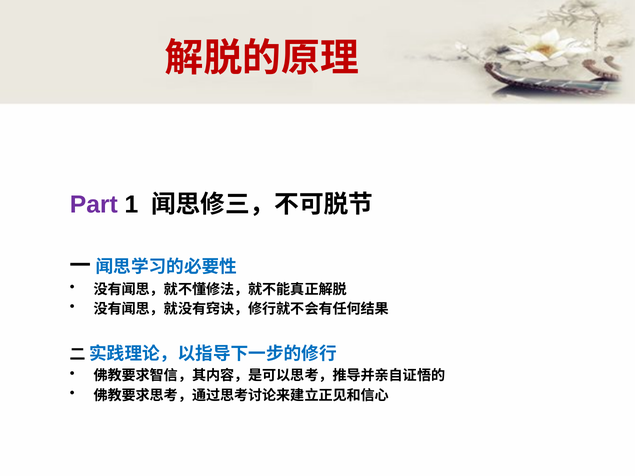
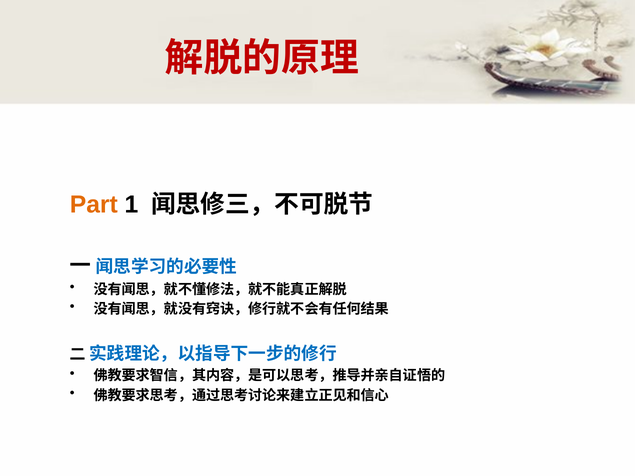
Part colour: purple -> orange
